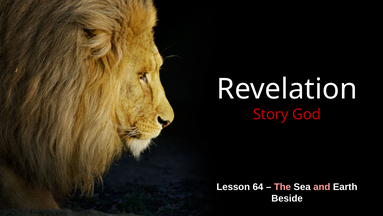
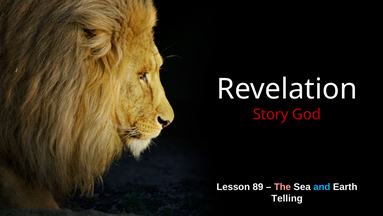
64: 64 -> 89
and colour: pink -> light blue
Beside: Beside -> Telling
